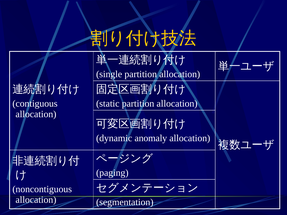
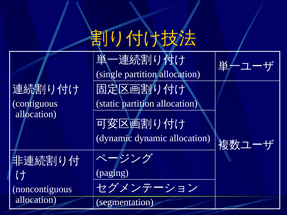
dynamic anomaly: anomaly -> dynamic
